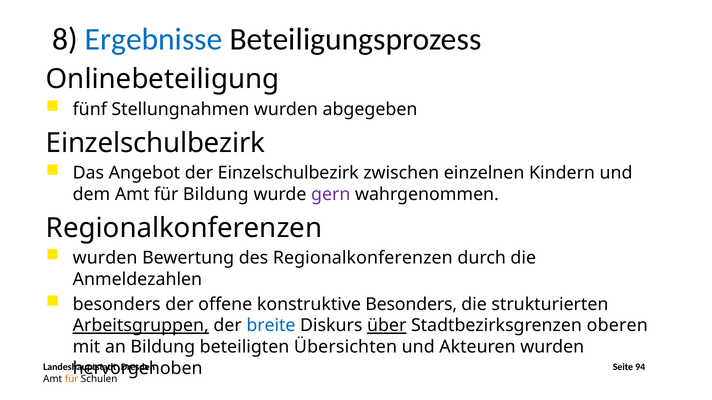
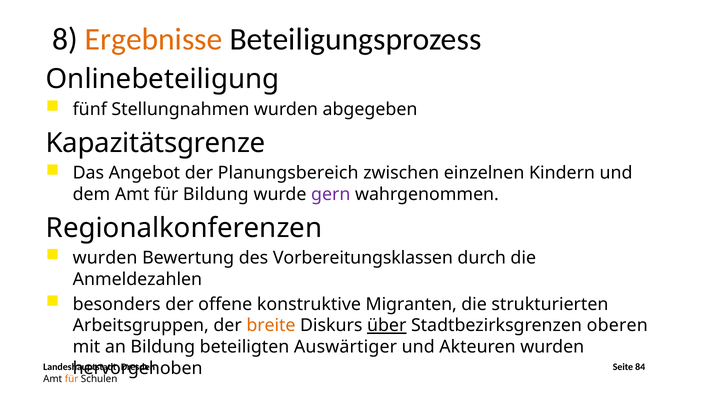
Ergebnisse colour: blue -> orange
Einzelschulbezirk at (155, 143): Einzelschulbezirk -> Kapazitätsgrenze
der Einzelschulbezirk: Einzelschulbezirk -> Planungsbereich
des Regionalkonferenzen: Regionalkonferenzen -> Vorbereitungsklassen
konstruktive Besonders: Besonders -> Migranten
Arbeitsgruppen underline: present -> none
breite colour: blue -> orange
Übersichten: Übersichten -> Auswärtiger
94: 94 -> 84
